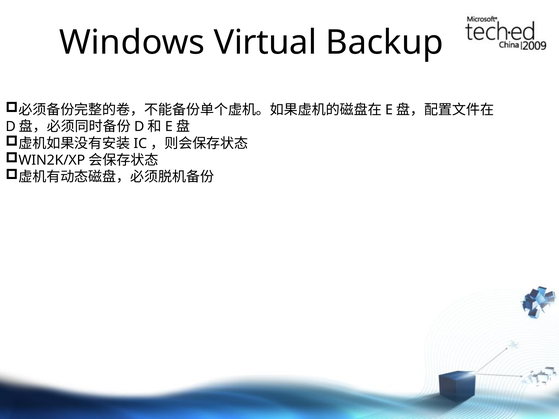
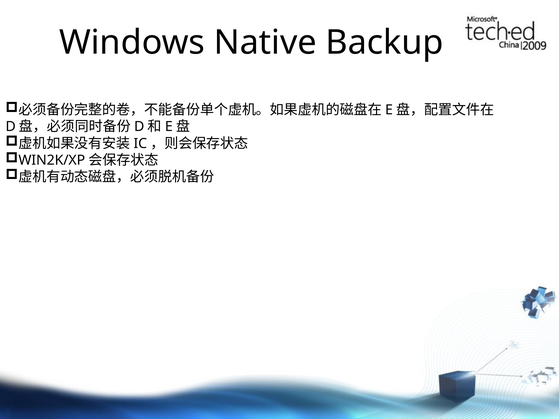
Virtual: Virtual -> Native
